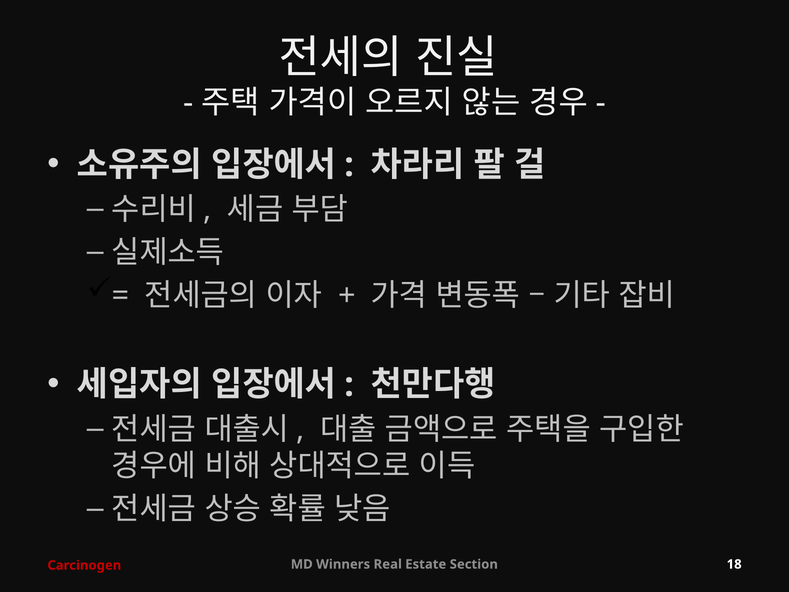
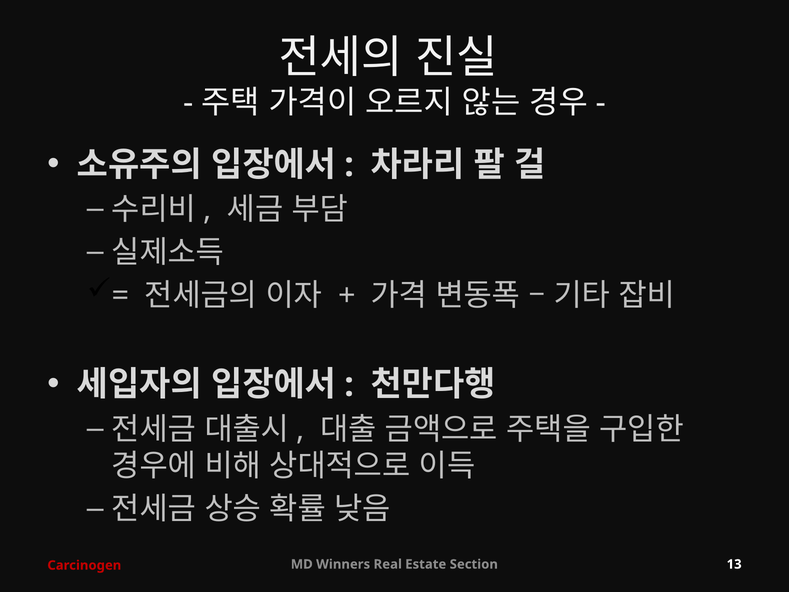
18: 18 -> 13
